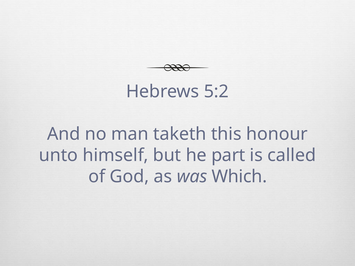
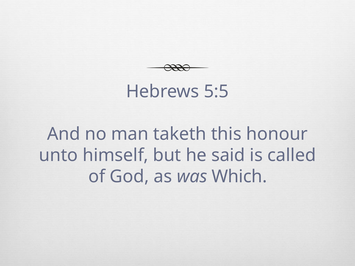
5:2: 5:2 -> 5:5
part: part -> said
